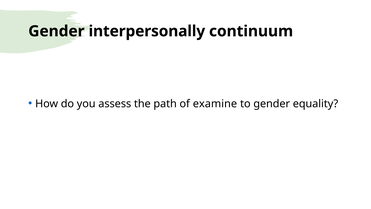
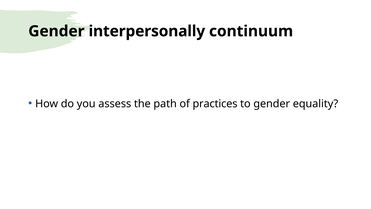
examine: examine -> practices
